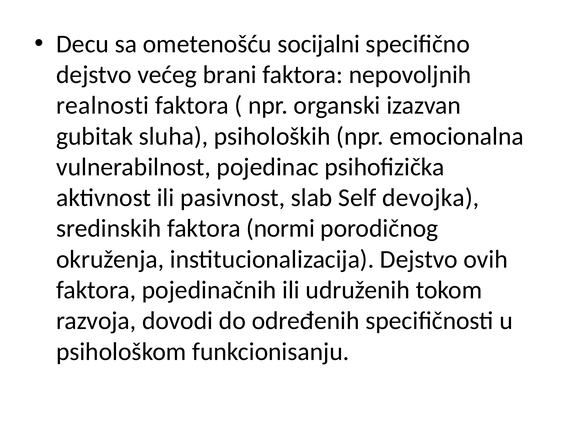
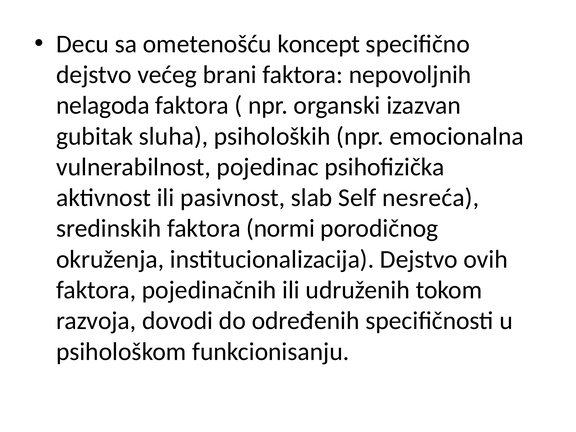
socijalni: socijalni -> koncept
realnosti: realnosti -> nelagoda
devojka: devojka -> nesreća
